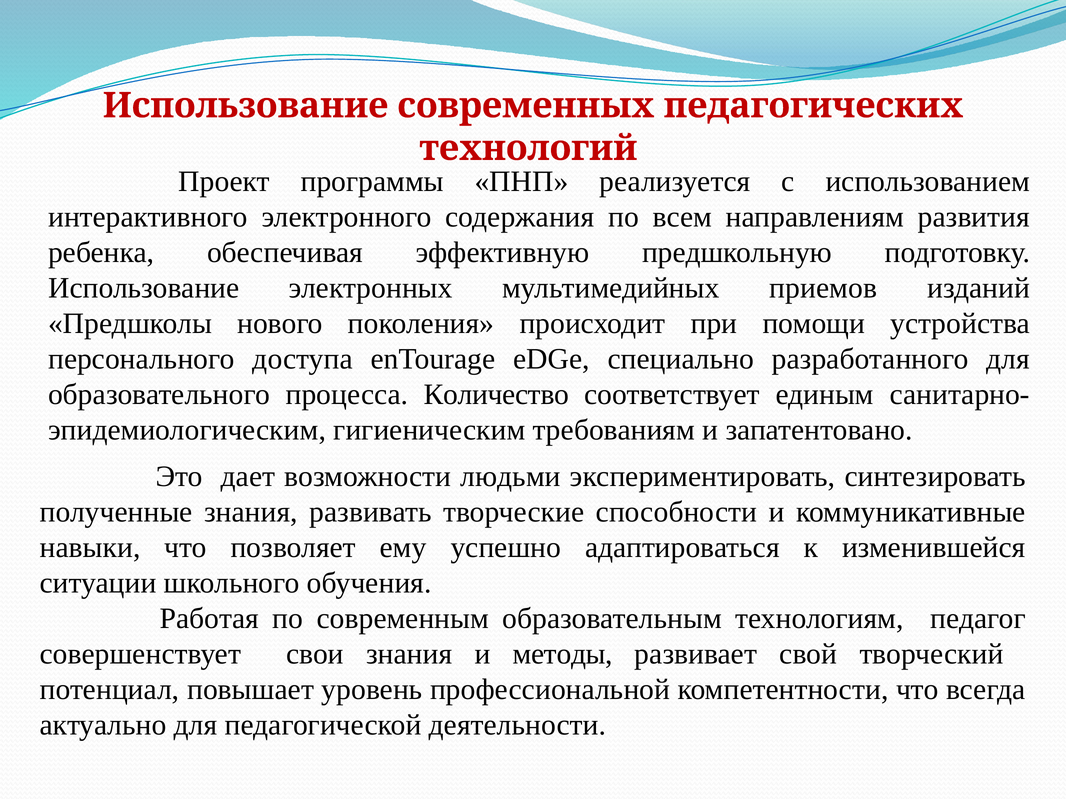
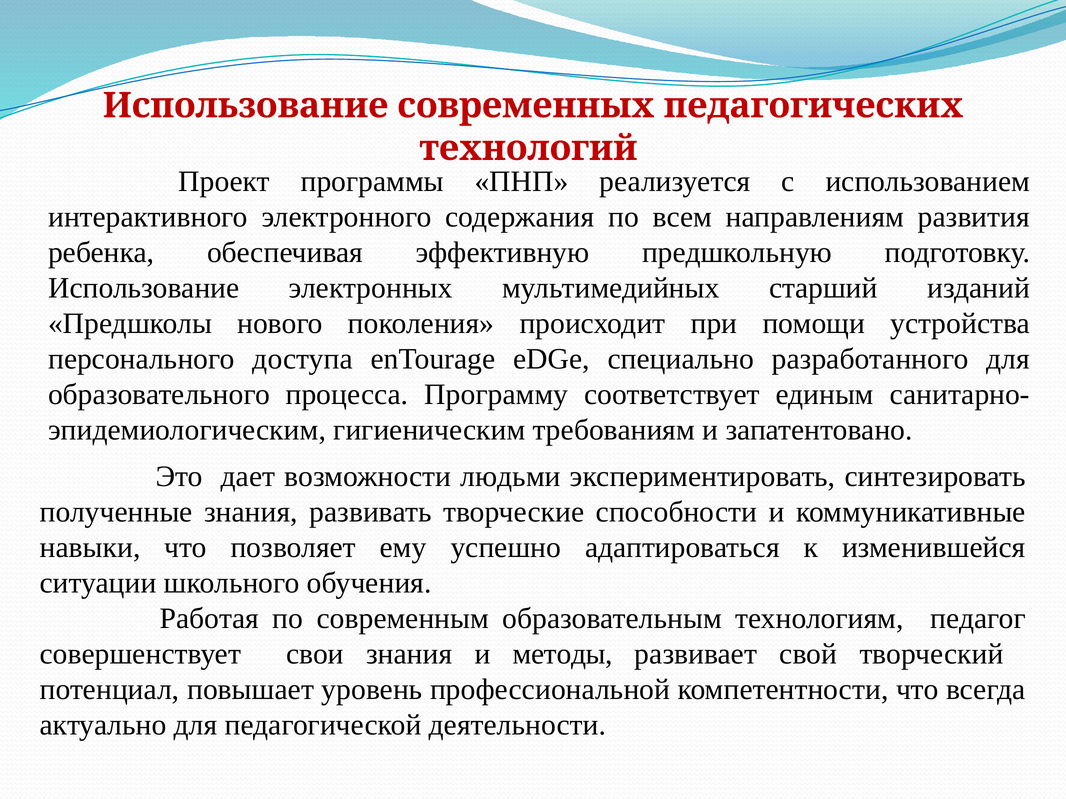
приемов: приемов -> старший
Количество: Количество -> Программу
